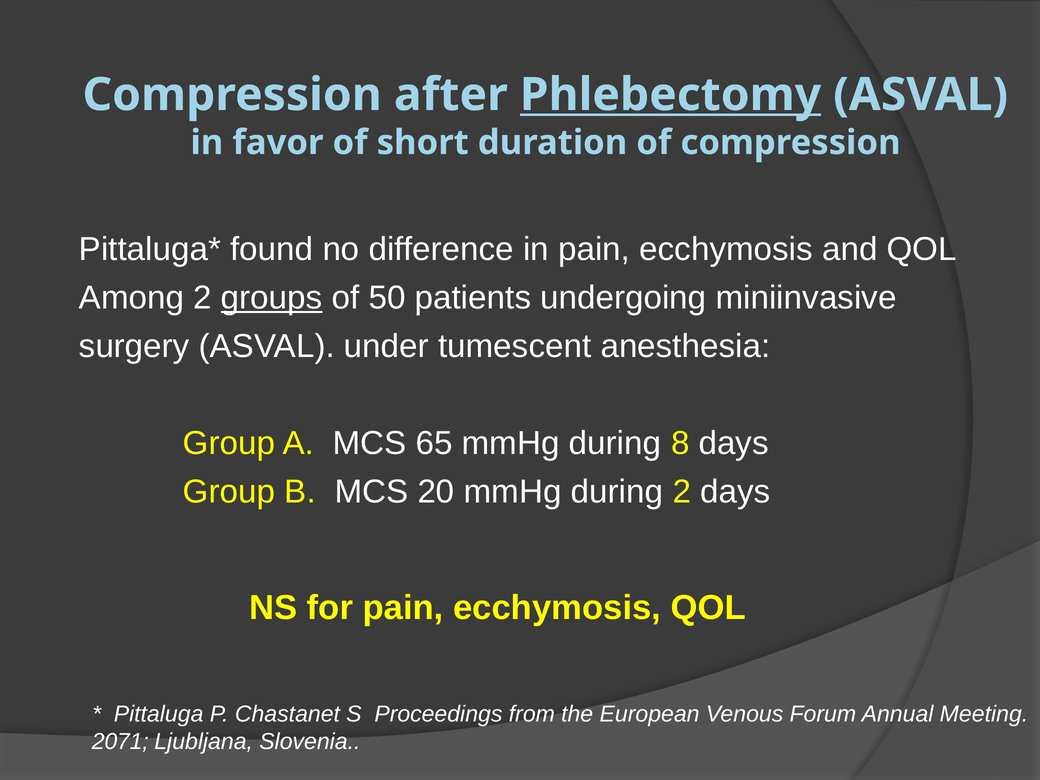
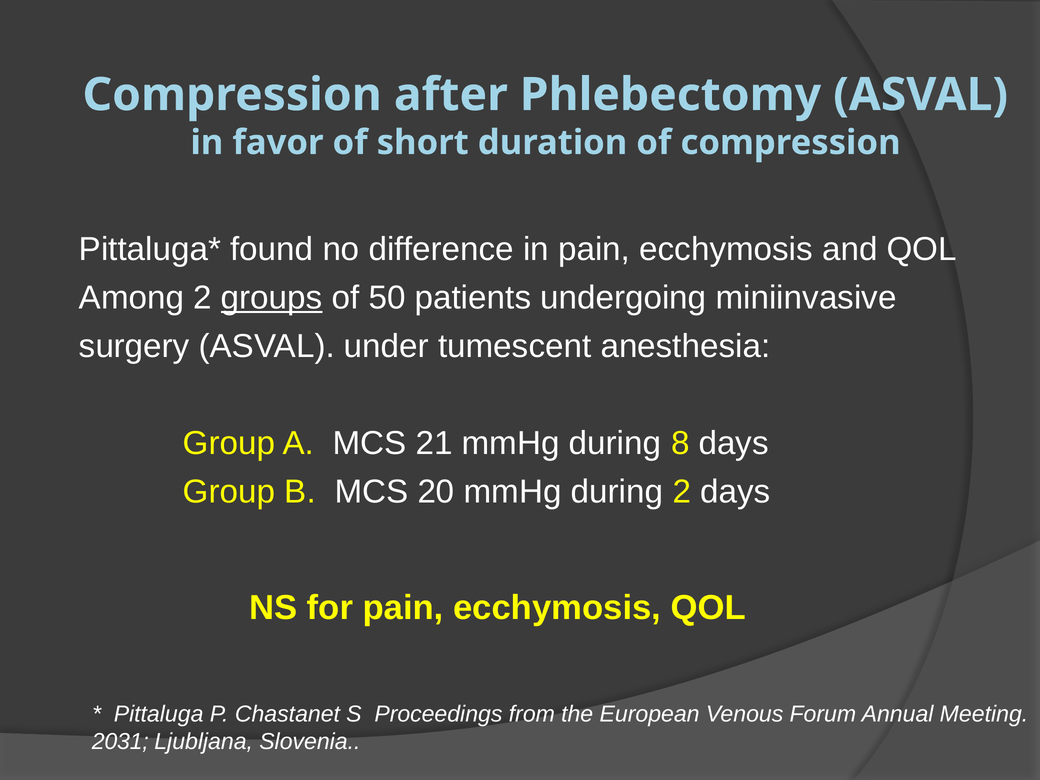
Phlebectomy underline: present -> none
65: 65 -> 21
2071: 2071 -> 2031
